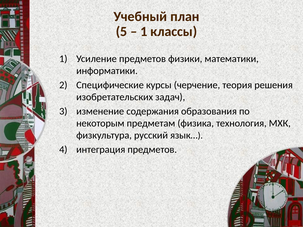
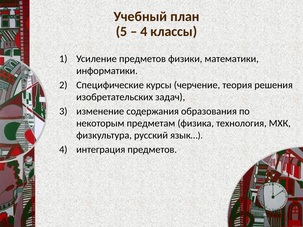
1 at (144, 31): 1 -> 4
